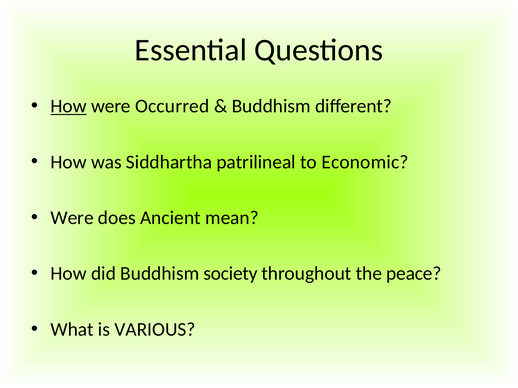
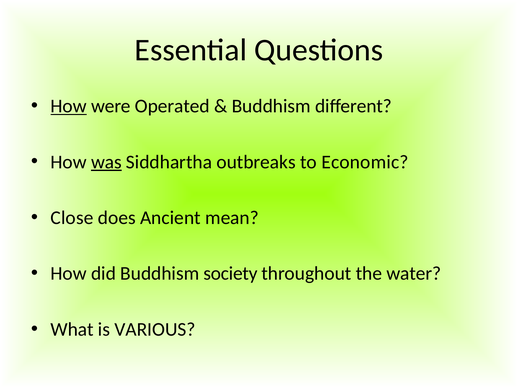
Occurred: Occurred -> Operated
was underline: none -> present
patrilineal: patrilineal -> outbreaks
Were at (72, 218): Were -> Close
peace: peace -> water
